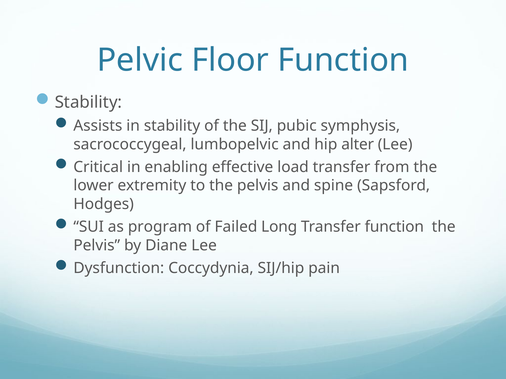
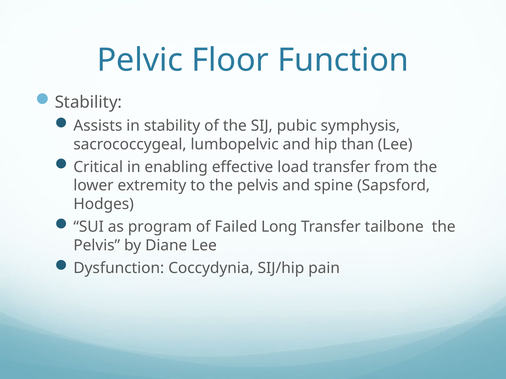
alter: alter -> than
Transfer function: function -> tailbone
